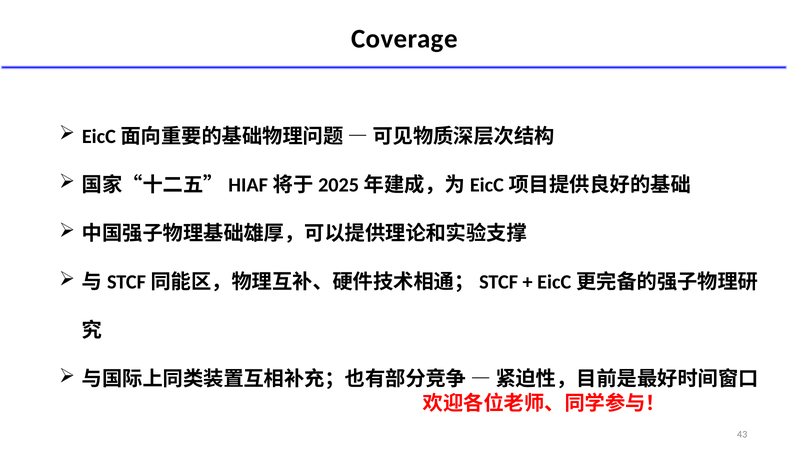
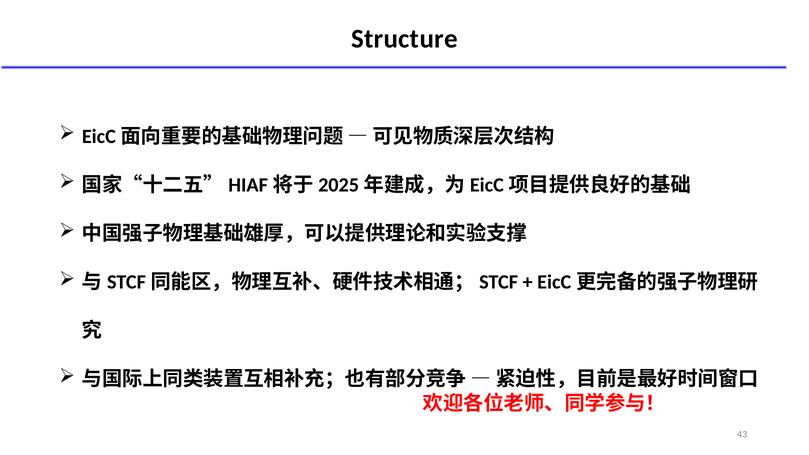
Coverage: Coverage -> Structure
